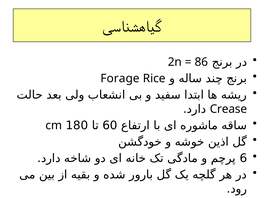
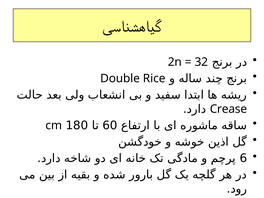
86: 86 -> 32
Forage: Forage -> Double
